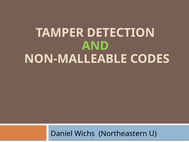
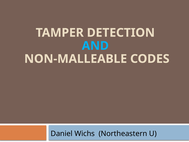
AND colour: light green -> light blue
